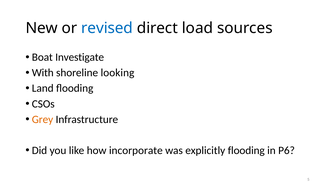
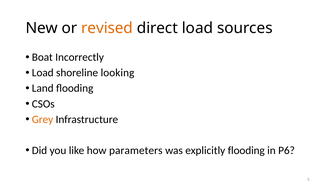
revised colour: blue -> orange
Investigate: Investigate -> Incorrectly
With at (43, 73): With -> Load
incorporate: incorporate -> parameters
